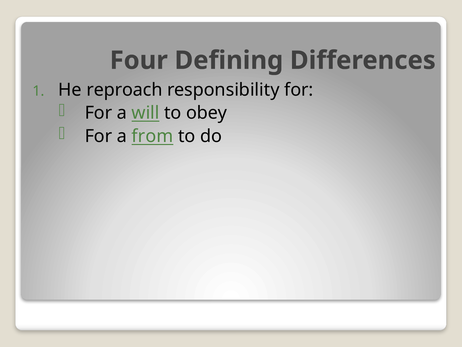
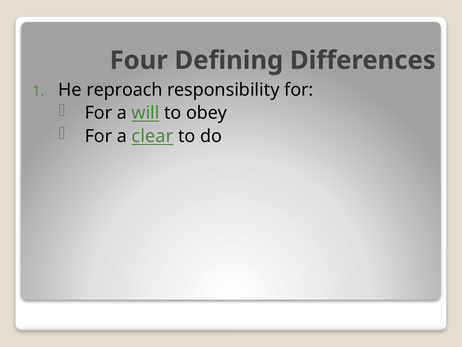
from: from -> clear
